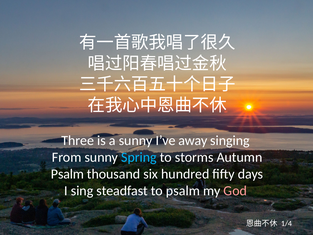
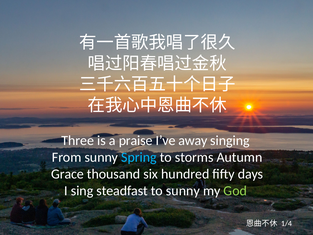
a sunny: sunny -> praise
Psalm at (67, 174): Psalm -> Grace
to psalm: psalm -> sunny
God colour: pink -> light green
